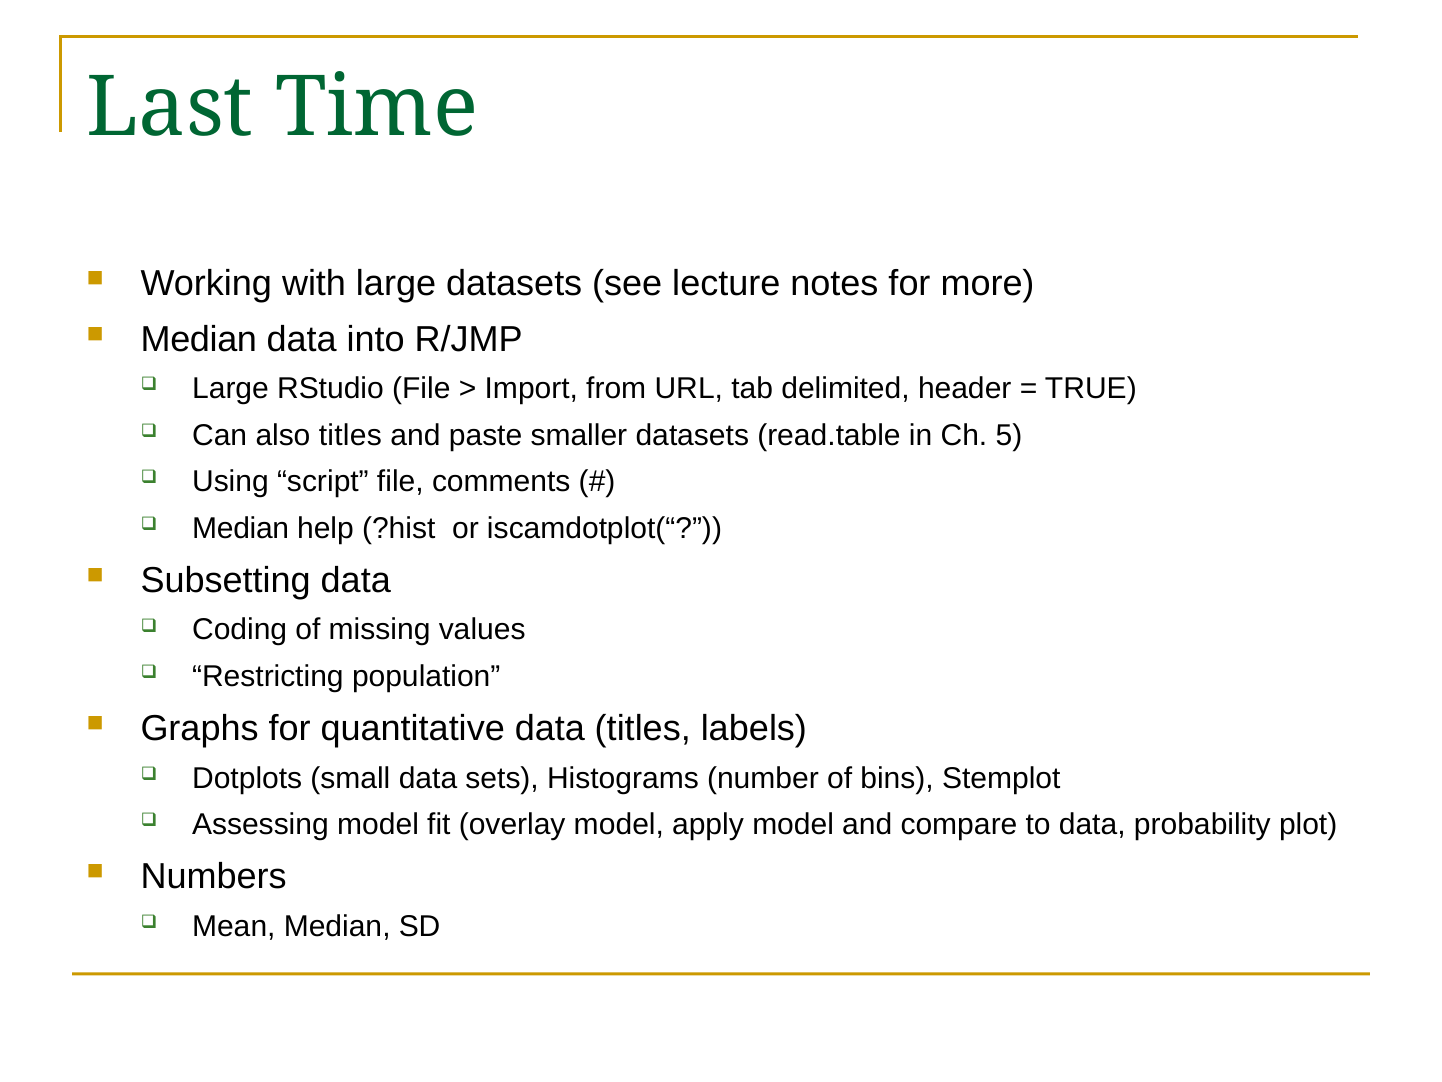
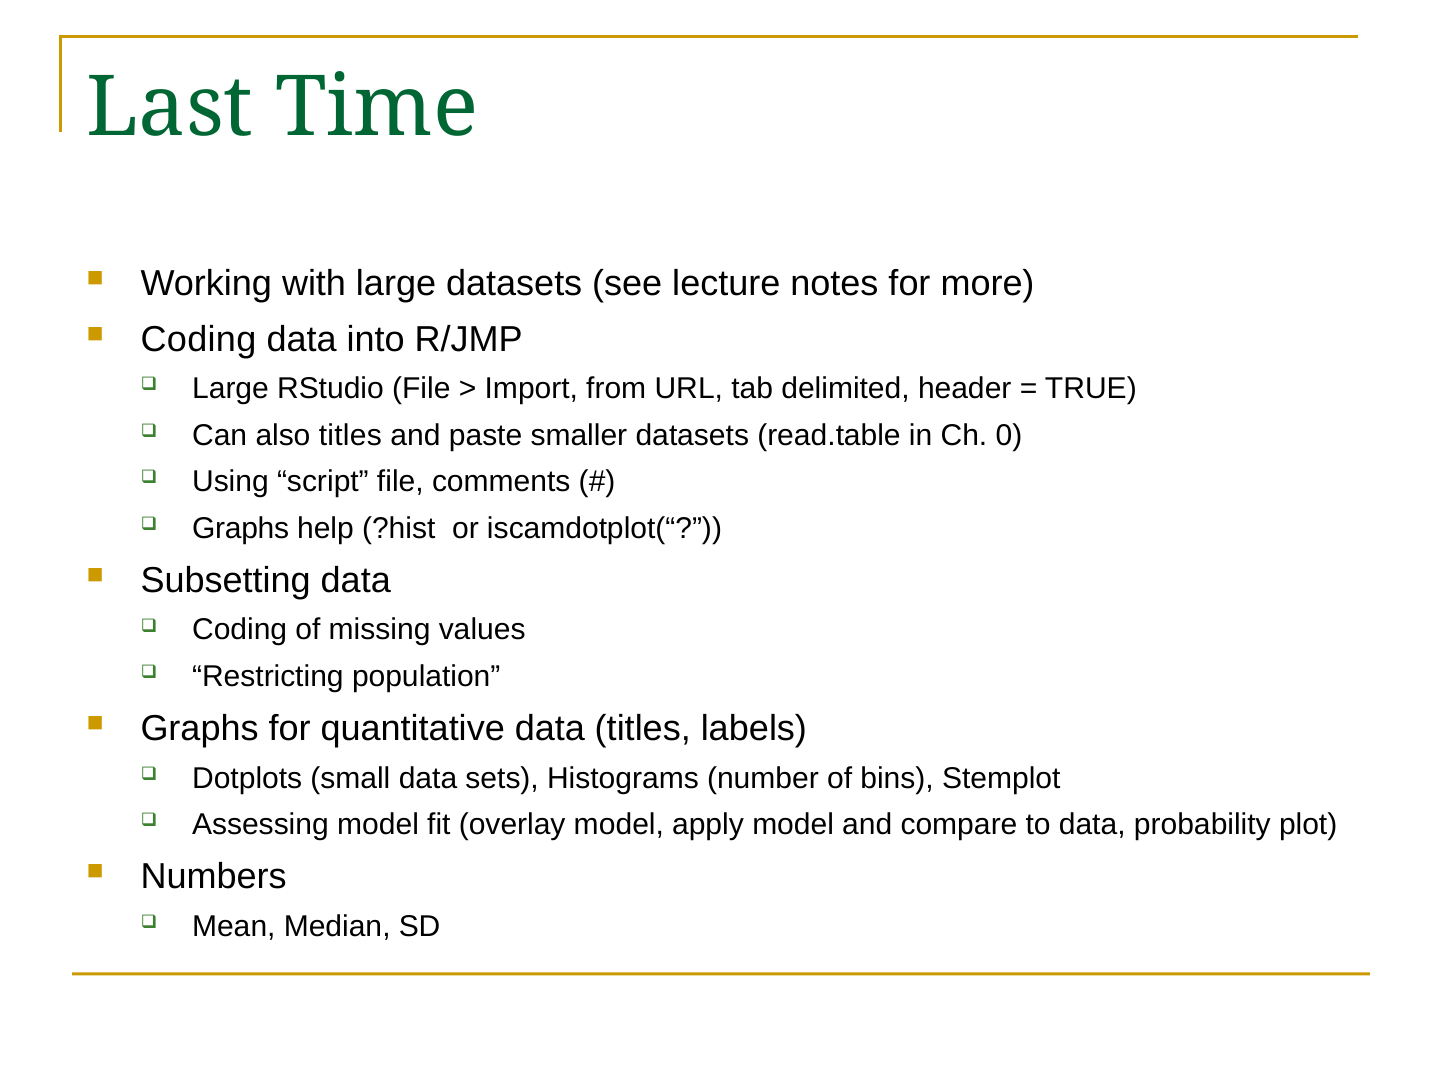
Median at (199, 339): Median -> Coding
5: 5 -> 0
Median at (241, 528): Median -> Graphs
